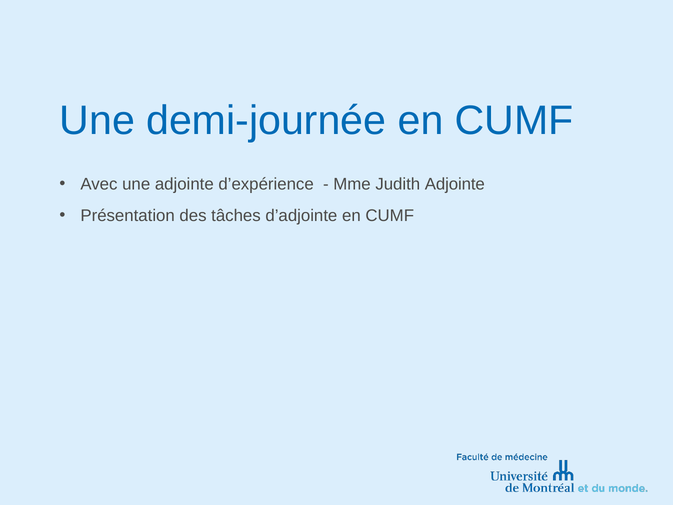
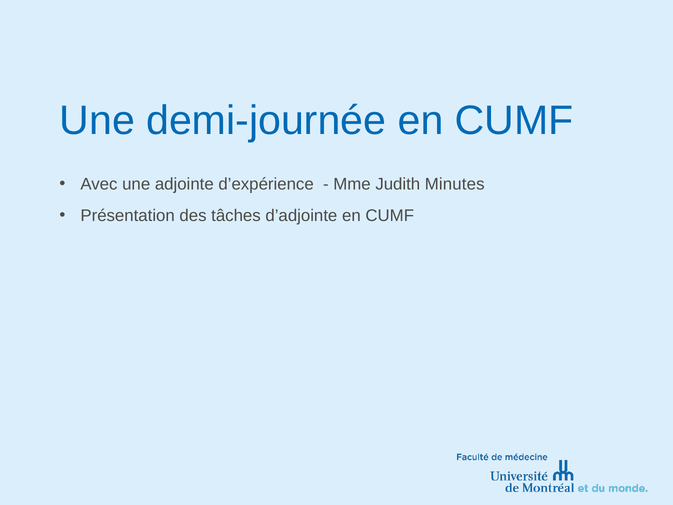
Judith Adjointe: Adjointe -> Minutes
